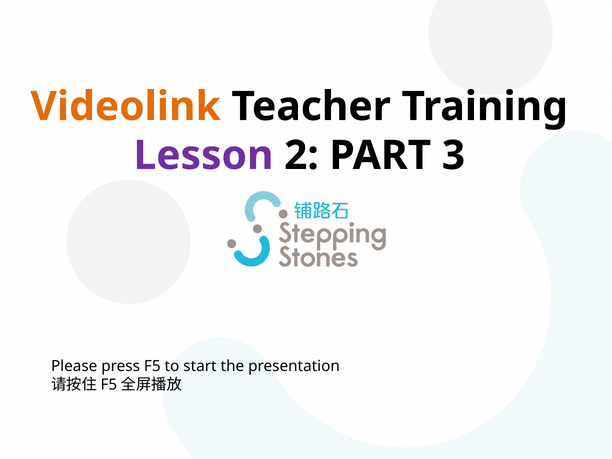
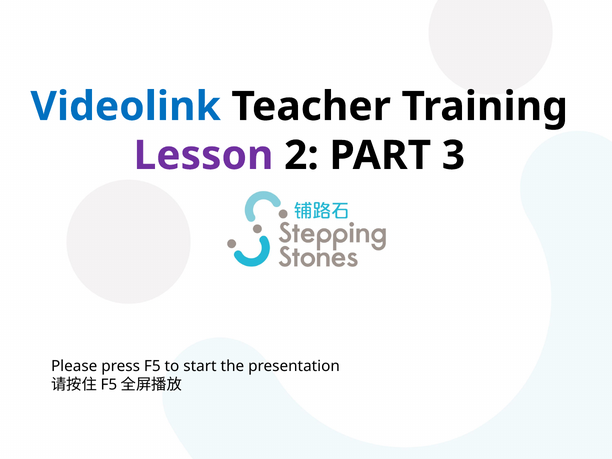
Videolink colour: orange -> blue
